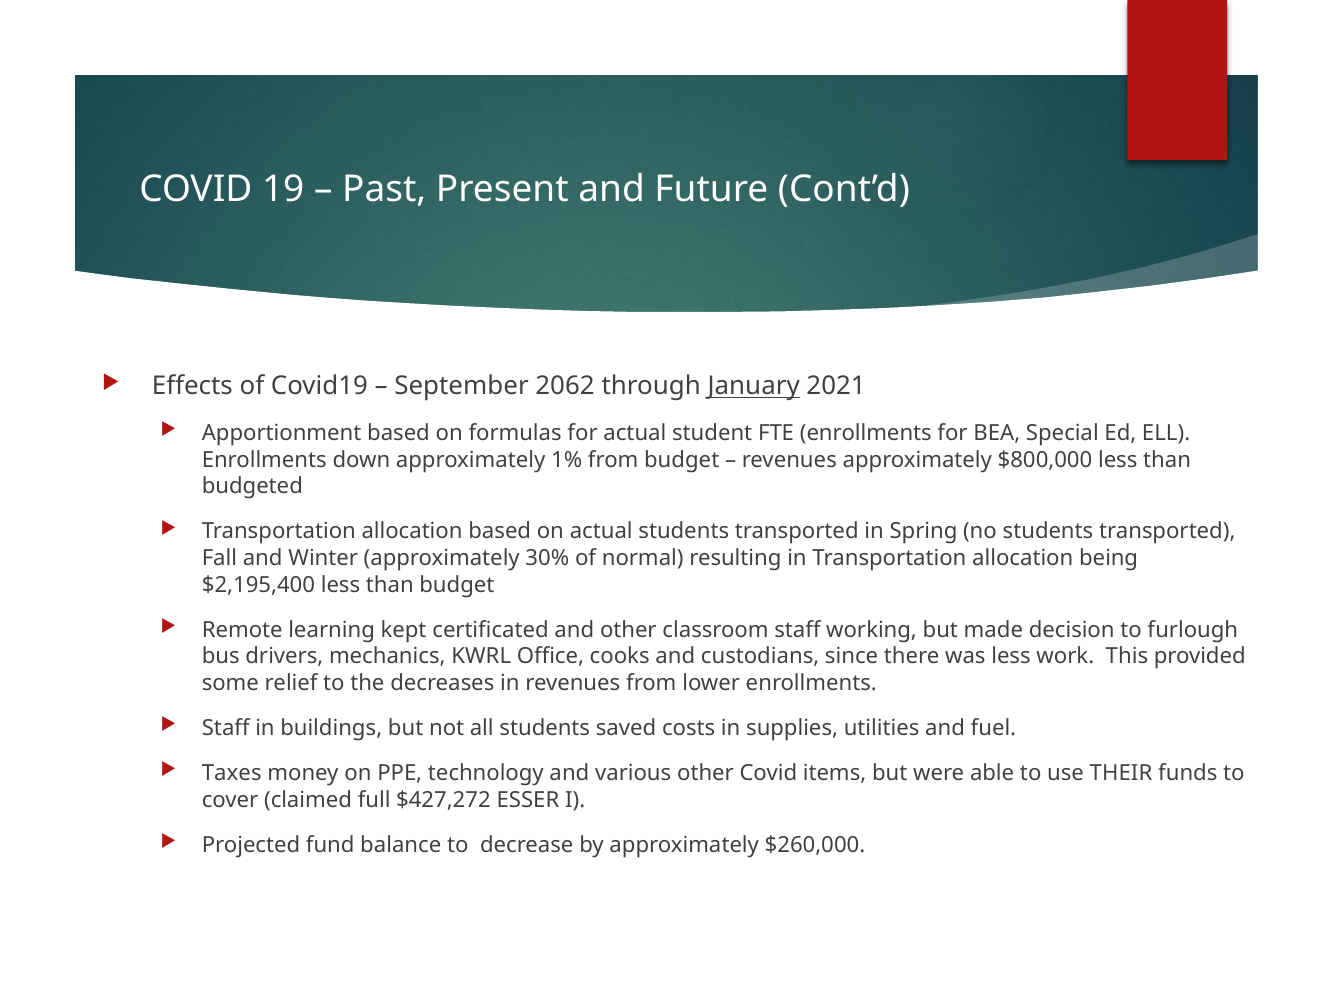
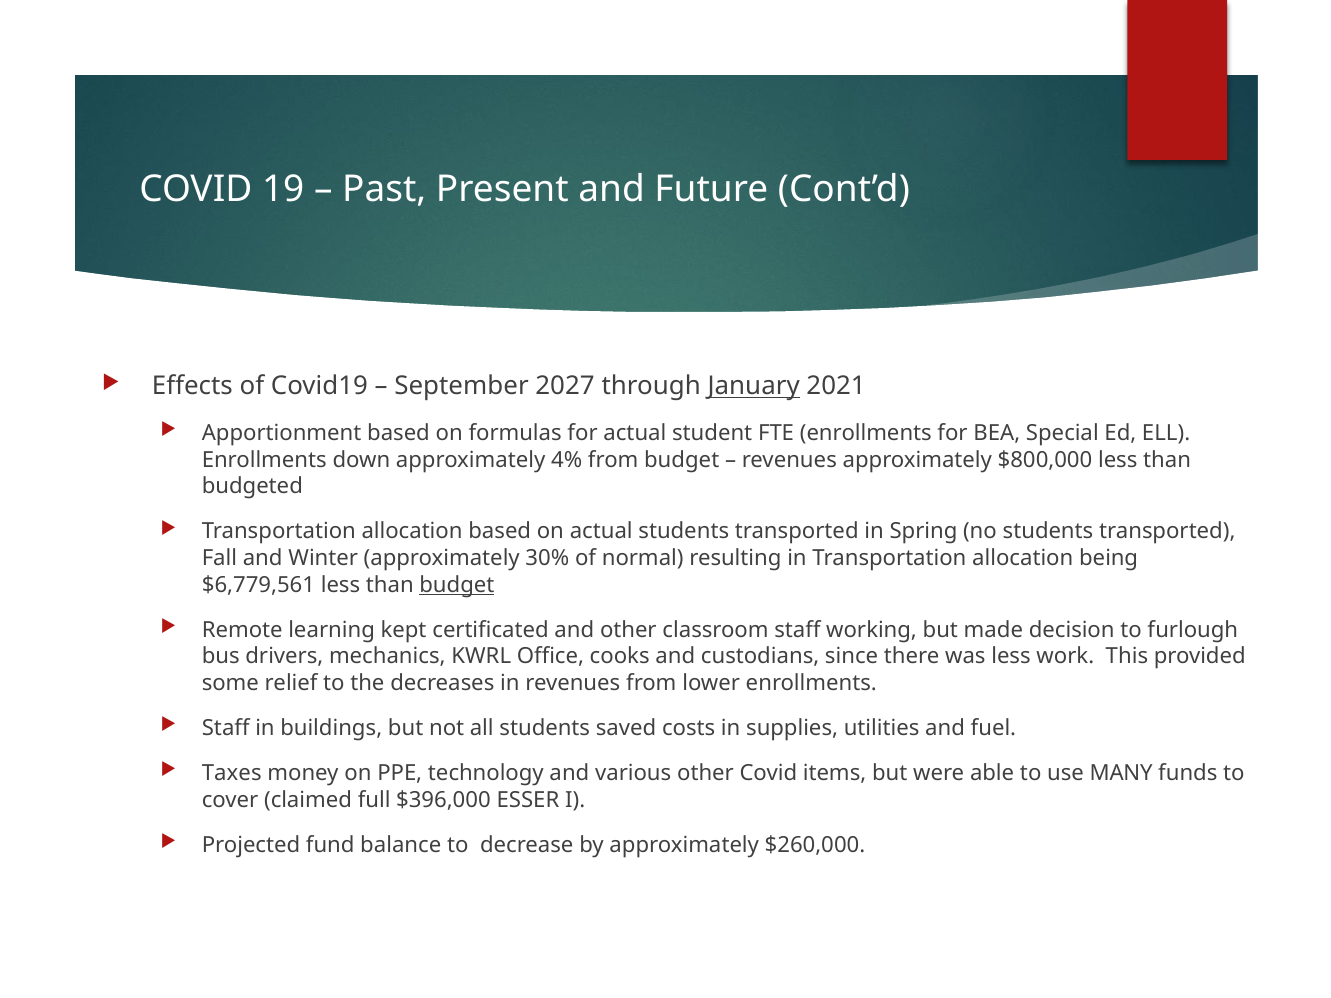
2062: 2062 -> 2027
1%: 1% -> 4%
$2,195,400: $2,195,400 -> $6,779,561
budget at (457, 585) underline: none -> present
THEIR: THEIR -> MANY
$427,272: $427,272 -> $396,000
